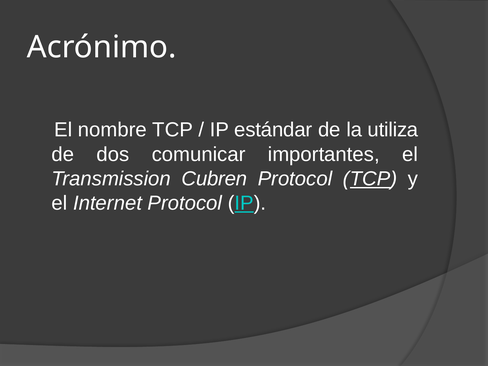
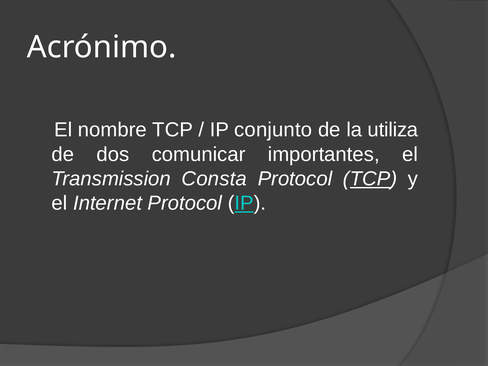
estándar: estándar -> conjunto
Cubren: Cubren -> Consta
